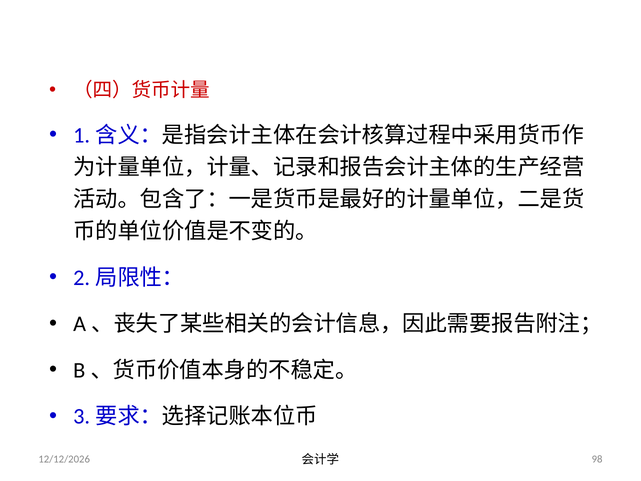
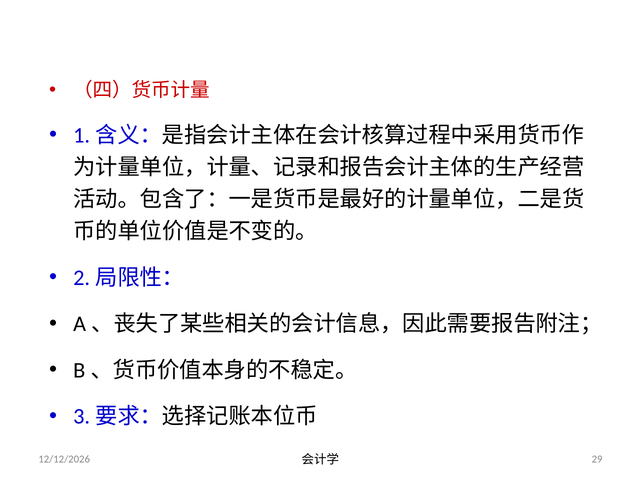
98: 98 -> 29
